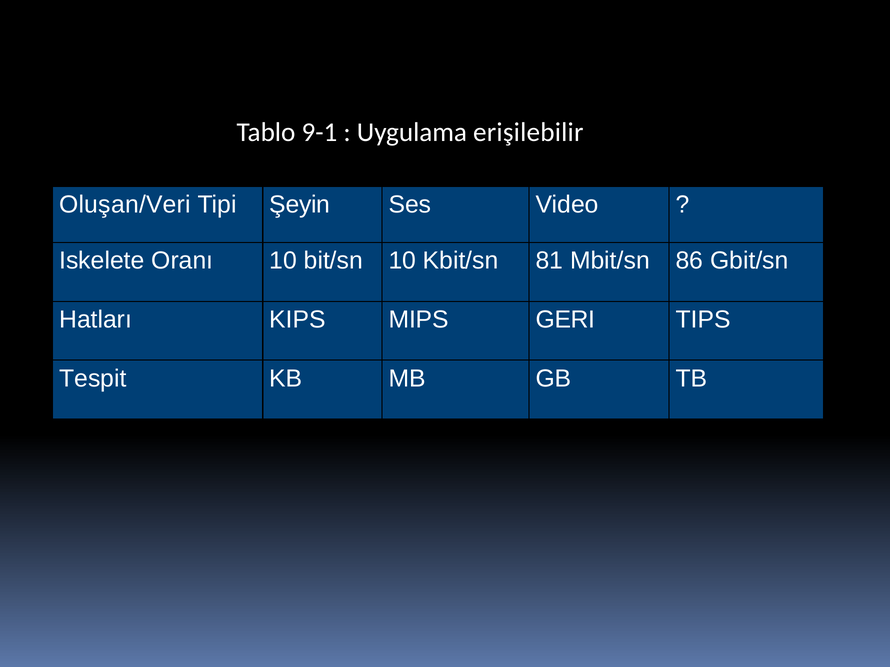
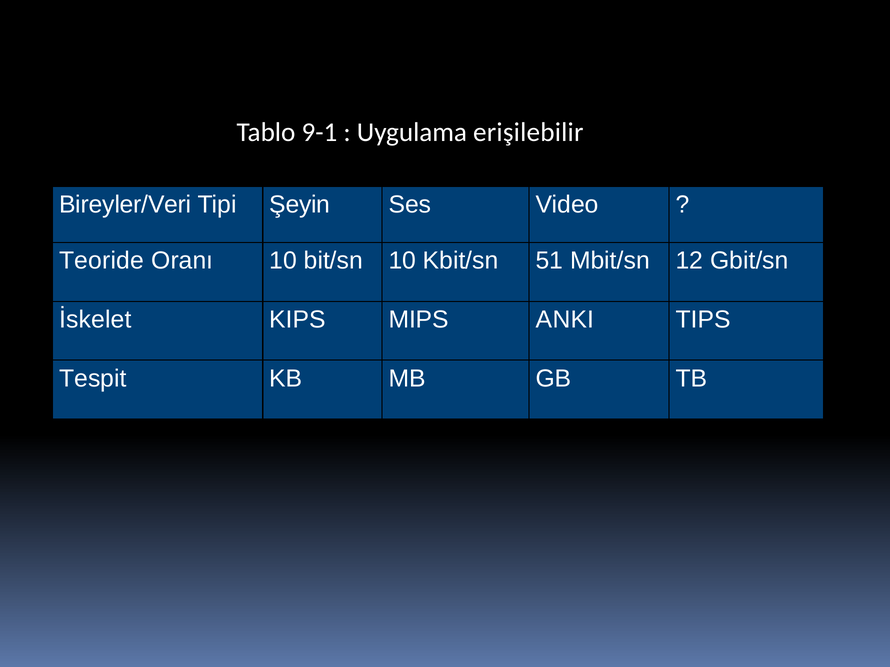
Oluşan/Veri: Oluşan/Veri -> Bireyler/Veri
Iskelete: Iskelete -> Teoride
81: 81 -> 51
86: 86 -> 12
Hatları: Hatları -> İskelet
GERI: GERI -> ANKI
